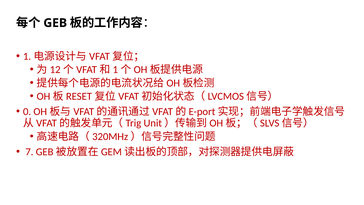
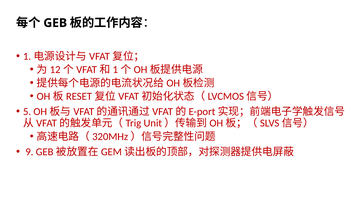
0: 0 -> 5
7: 7 -> 9
